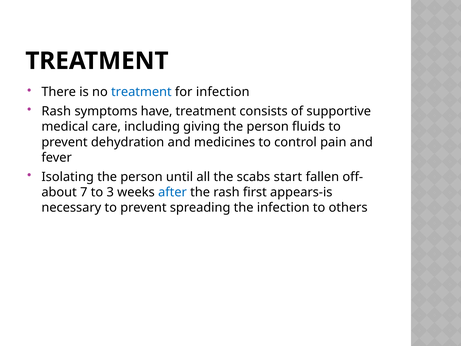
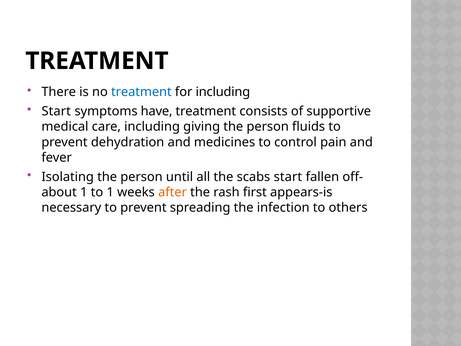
for infection: infection -> including
Rash at (56, 111): Rash -> Start
7 at (84, 192): 7 -> 1
to 3: 3 -> 1
after colour: blue -> orange
